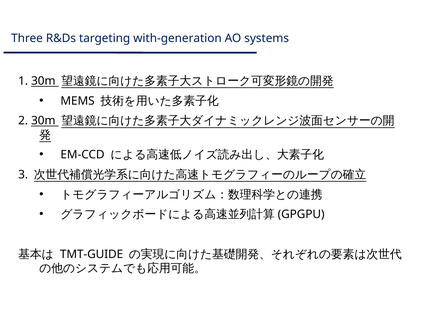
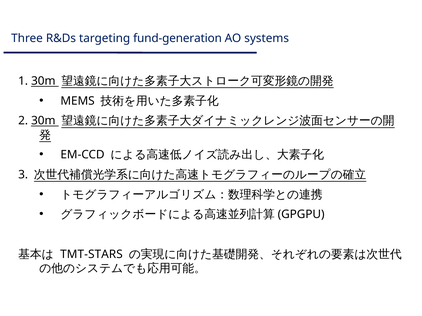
with-generation: with-generation -> fund-generation
TMT-GUIDE: TMT-GUIDE -> TMT-STARS
